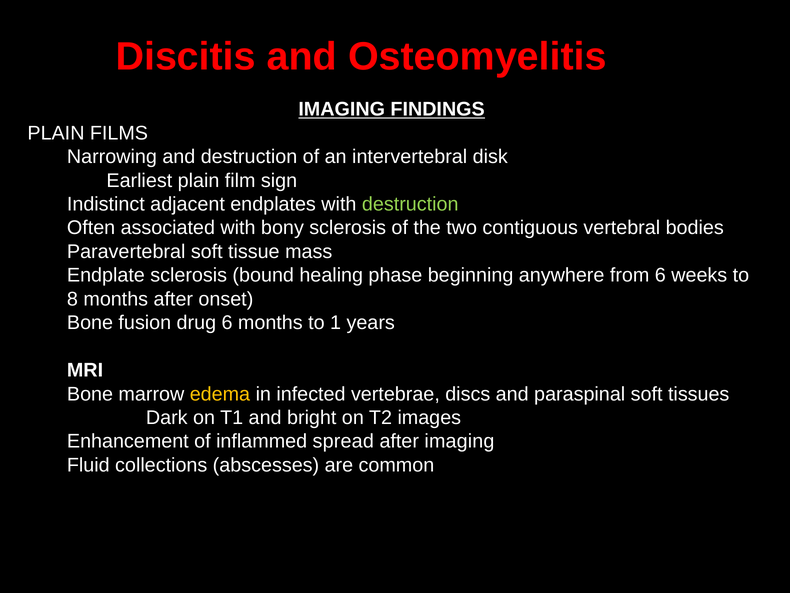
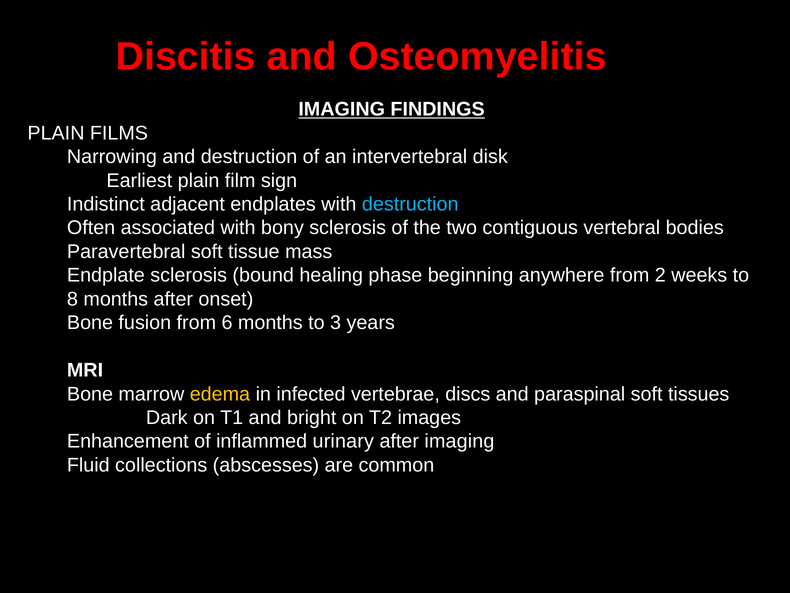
destruction at (410, 204) colour: light green -> light blue
from 6: 6 -> 2
fusion drug: drug -> from
1: 1 -> 3
spread: spread -> urinary
